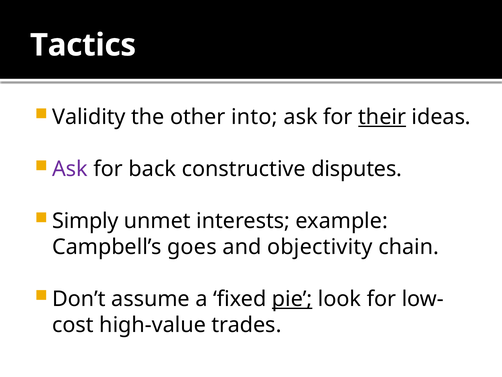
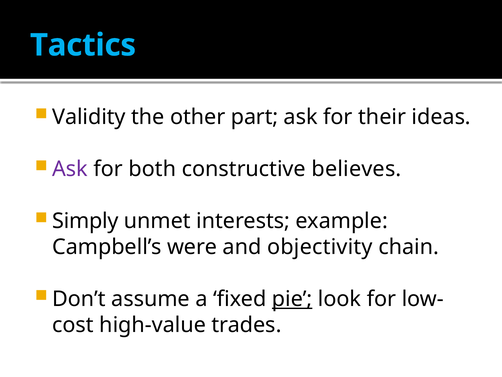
Tactics colour: white -> light blue
into: into -> part
their underline: present -> none
back: back -> both
disputes: disputes -> believes
goes: goes -> were
